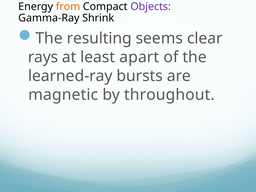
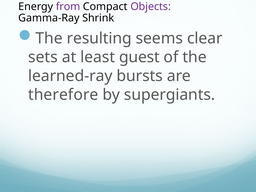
from colour: orange -> purple
rays: rays -> sets
apart: apart -> guest
magnetic: magnetic -> therefore
throughout: throughout -> supergiants
